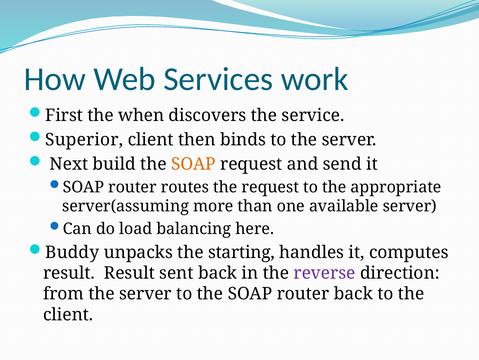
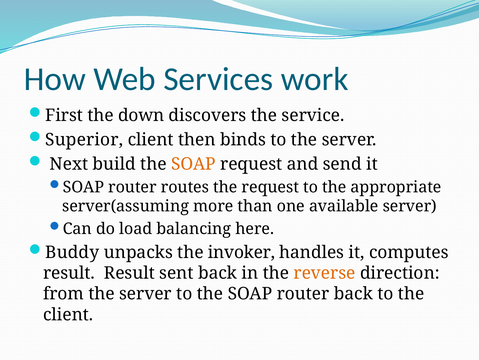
when: when -> down
starting: starting -> invoker
reverse colour: purple -> orange
